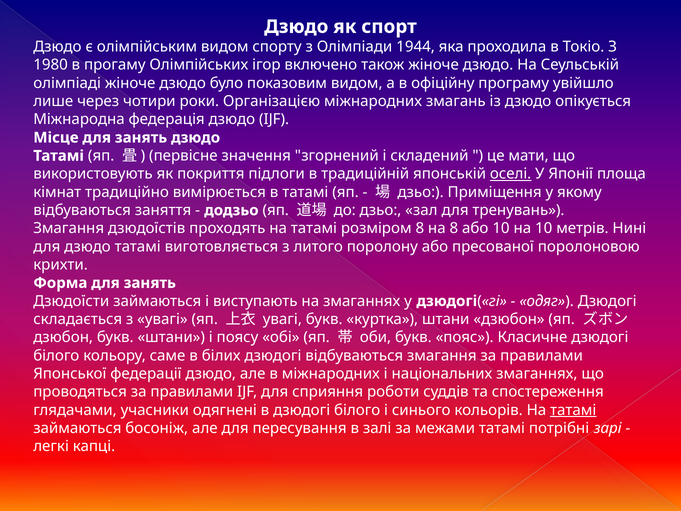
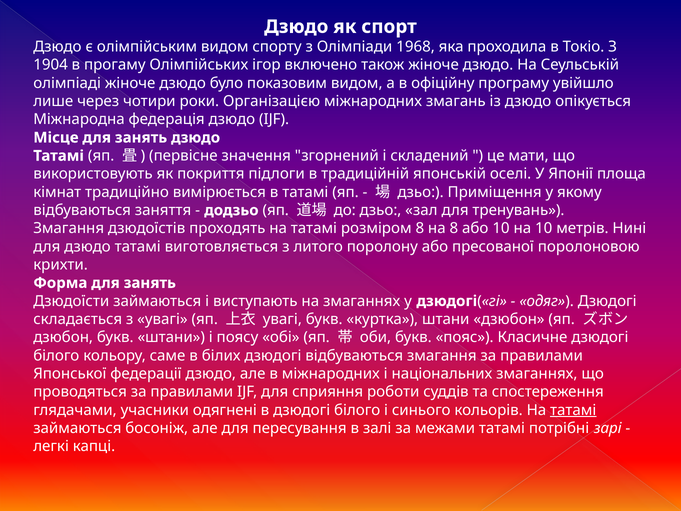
1944: 1944 -> 1968
1980: 1980 -> 1904
оселі underline: present -> none
